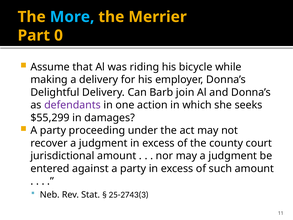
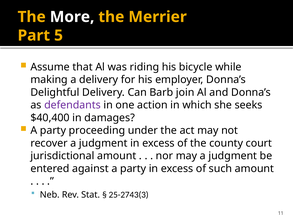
More colour: light blue -> white
0: 0 -> 5
$55,299: $55,299 -> $40,400
